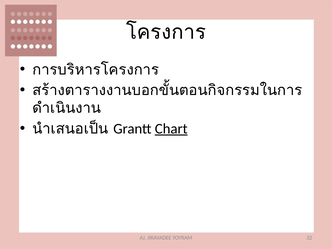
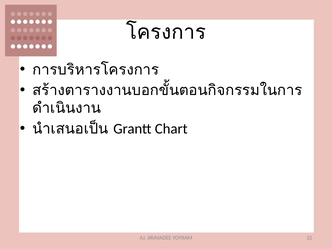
Chart underline: present -> none
